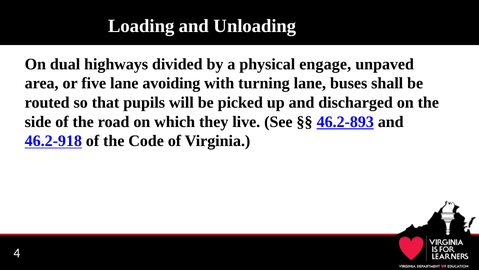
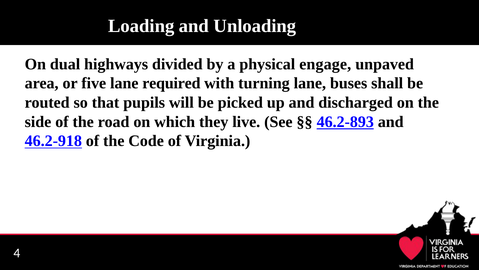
avoiding: avoiding -> required
